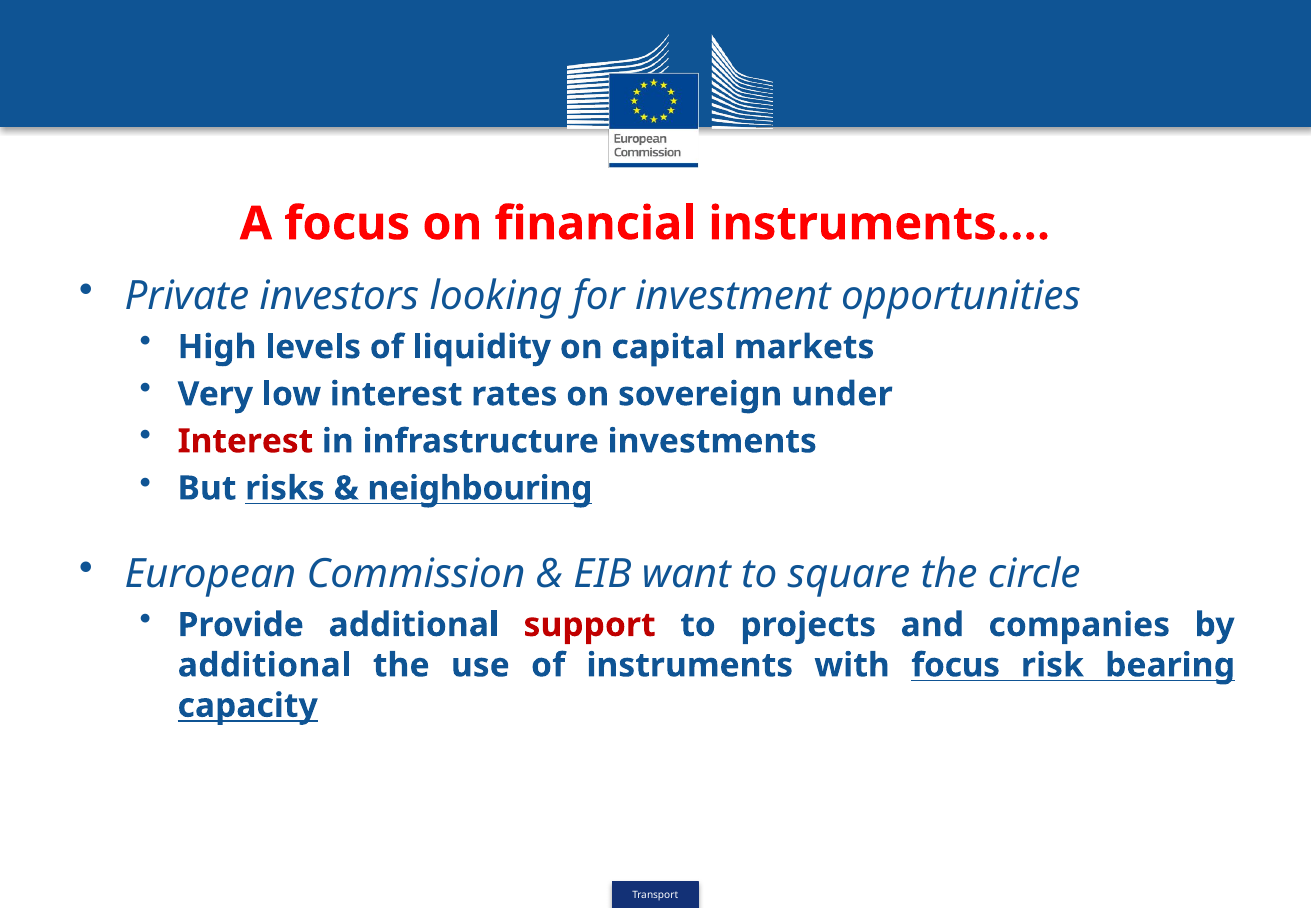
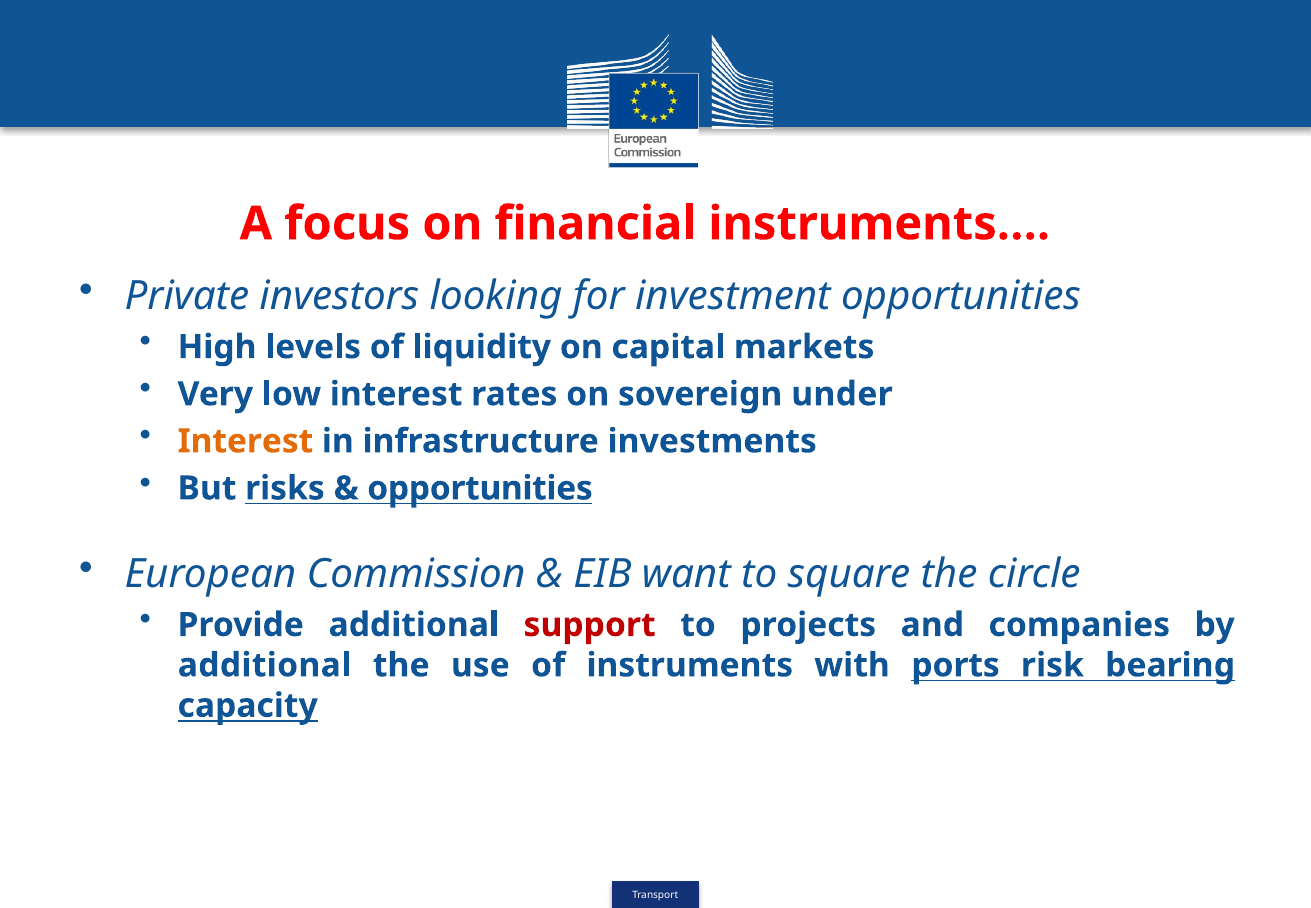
Interest at (245, 441) colour: red -> orange
neighbouring at (480, 488): neighbouring -> opportunities
with focus: focus -> ports
